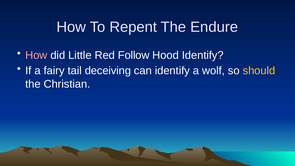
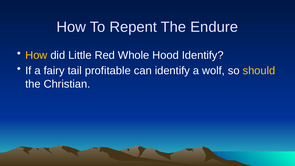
How at (36, 55) colour: pink -> yellow
Follow: Follow -> Whole
deceiving: deceiving -> profitable
